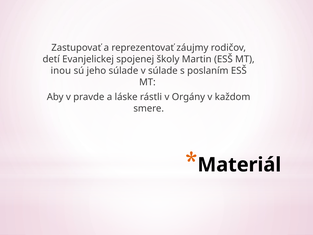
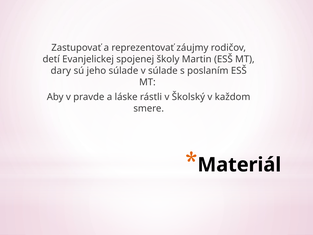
inou: inou -> dary
Orgány: Orgány -> Školský
